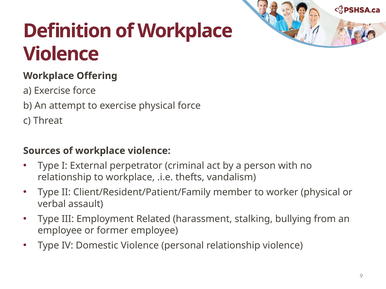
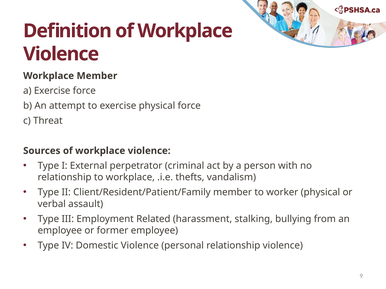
Workplace Offering: Offering -> Member
